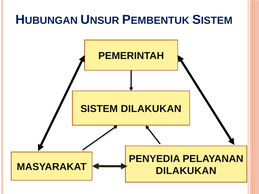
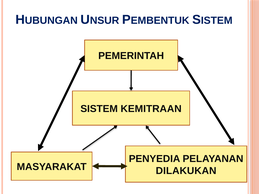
DILAKUKAN at (151, 109): DILAKUKAN -> KEMITRAAN
